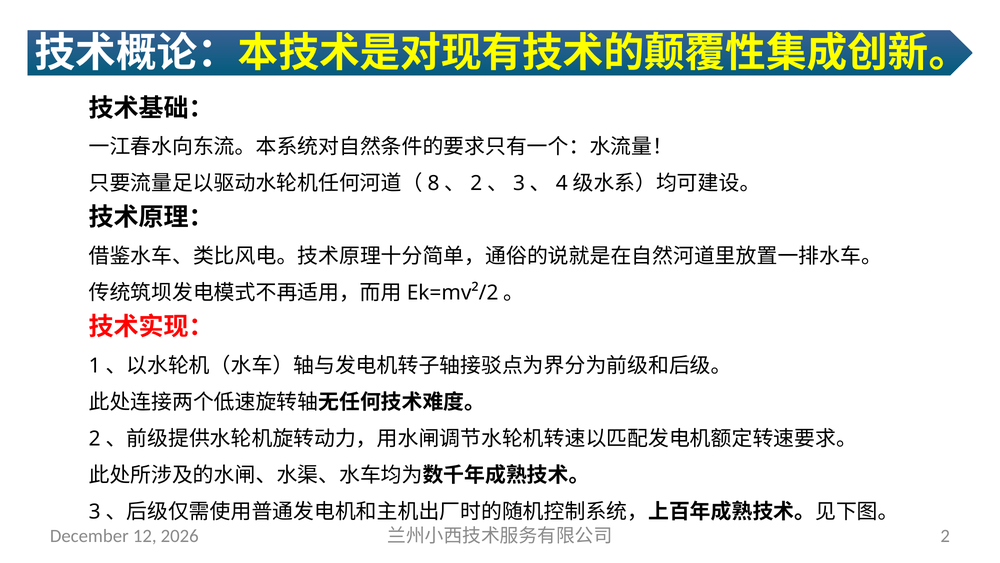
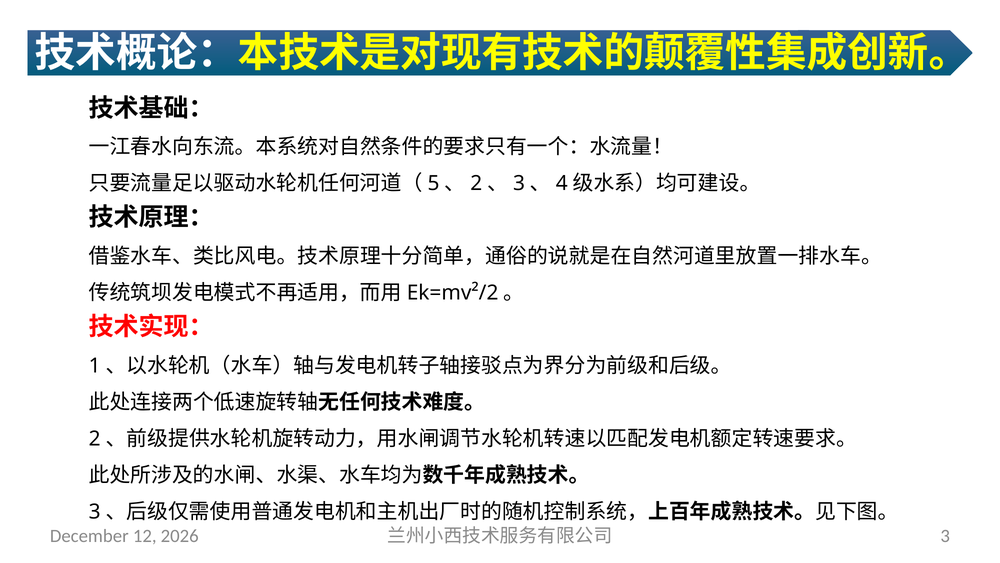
8: 8 -> 5
2 at (945, 536): 2 -> 3
